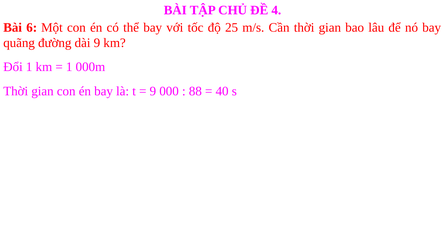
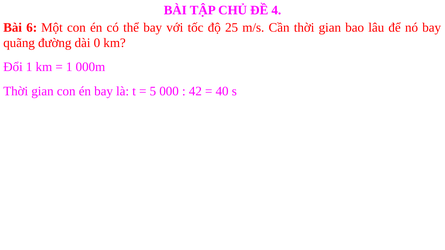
dài 9: 9 -> 0
9 at (153, 91): 9 -> 5
88: 88 -> 42
